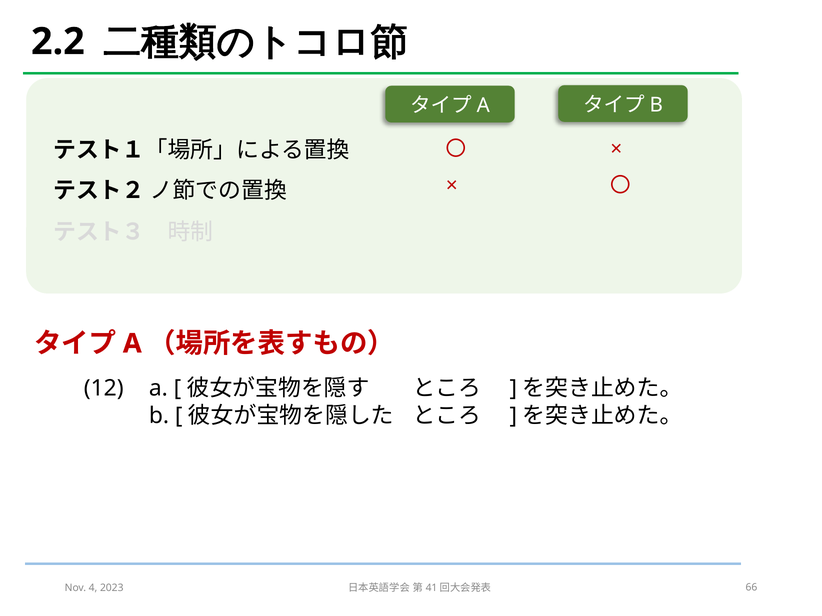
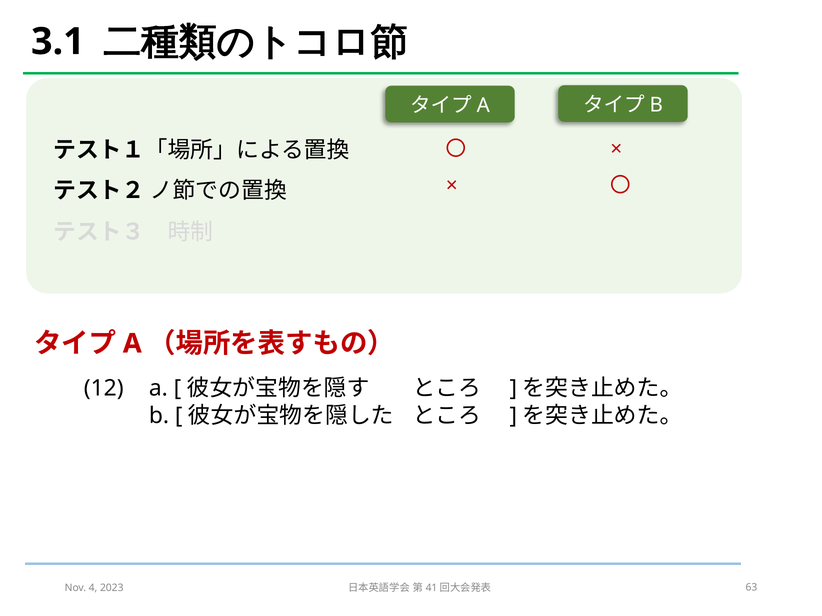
2.2: 2.2 -> 3.1
66: 66 -> 63
